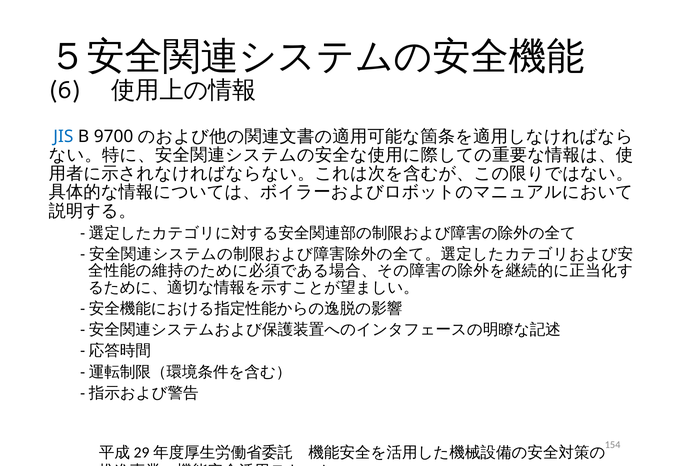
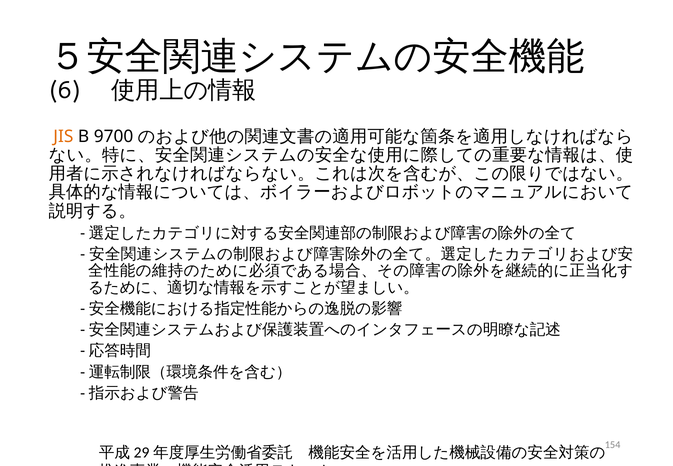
JIS colour: blue -> orange
